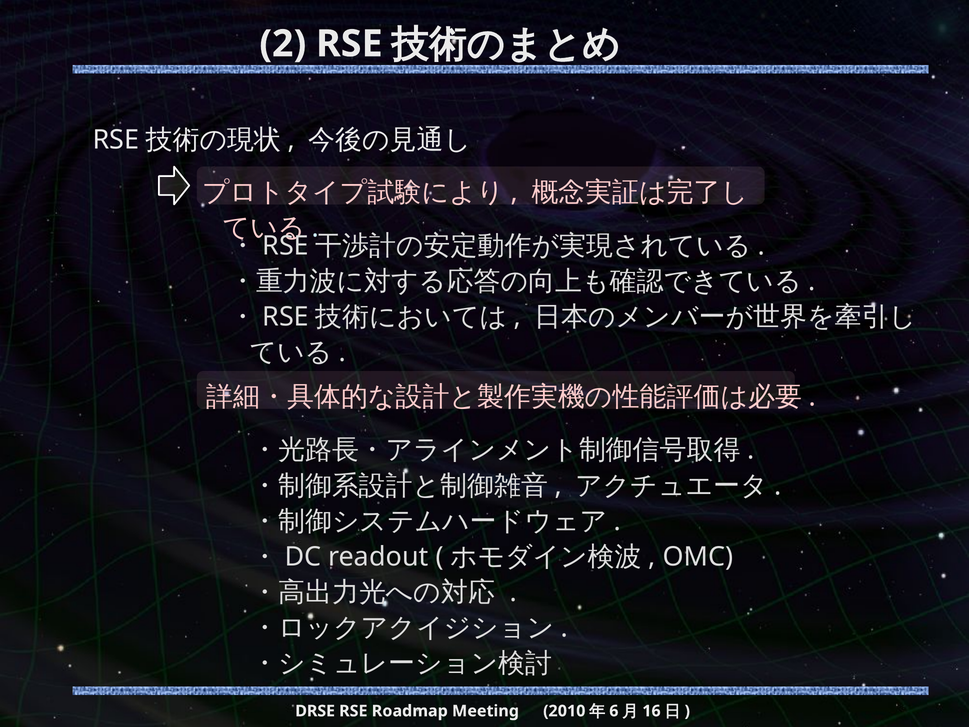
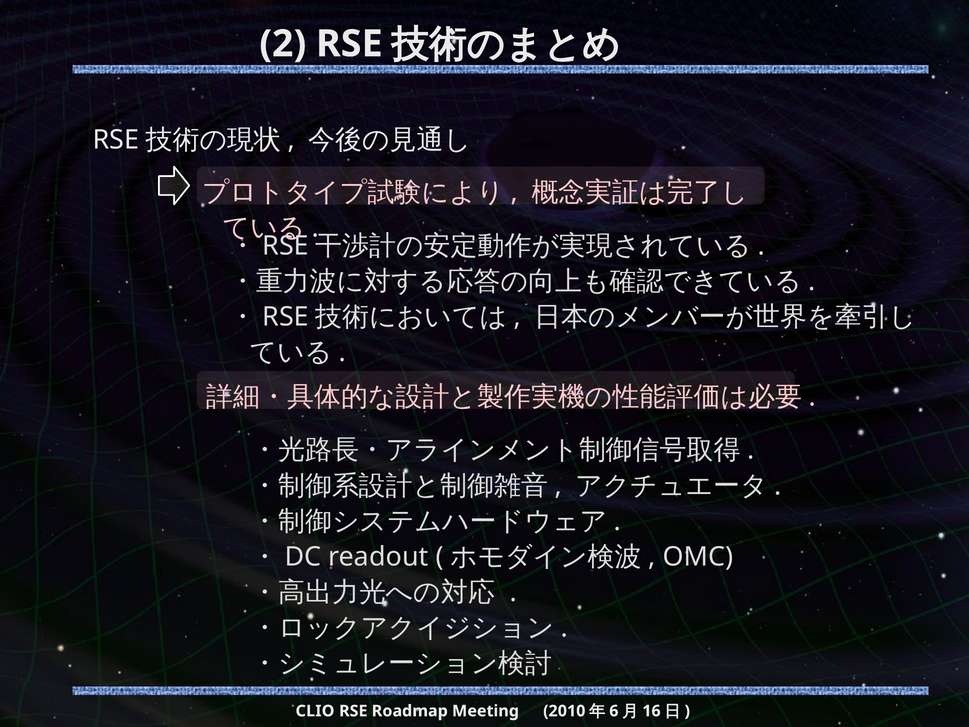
DRSE: DRSE -> CLIO
